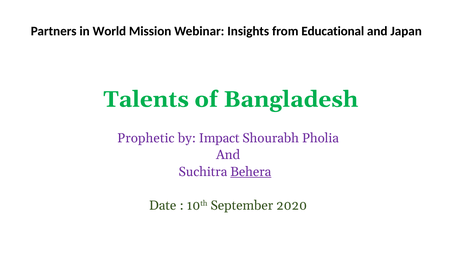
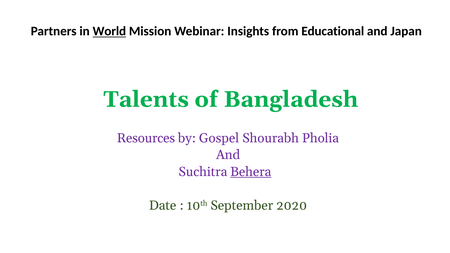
World underline: none -> present
Prophetic: Prophetic -> Resources
Impact: Impact -> Gospel
